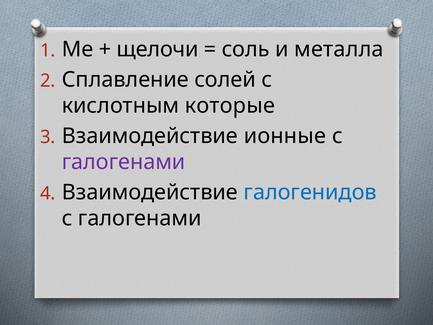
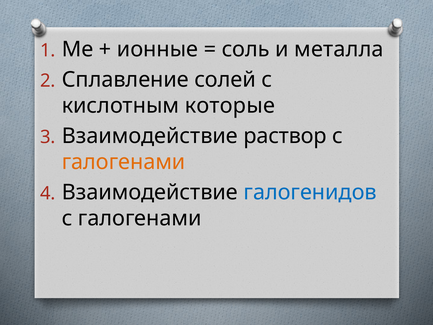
щелочи: щелочи -> ионные
ионные: ионные -> раствор
галогенами at (124, 162) colour: purple -> orange
